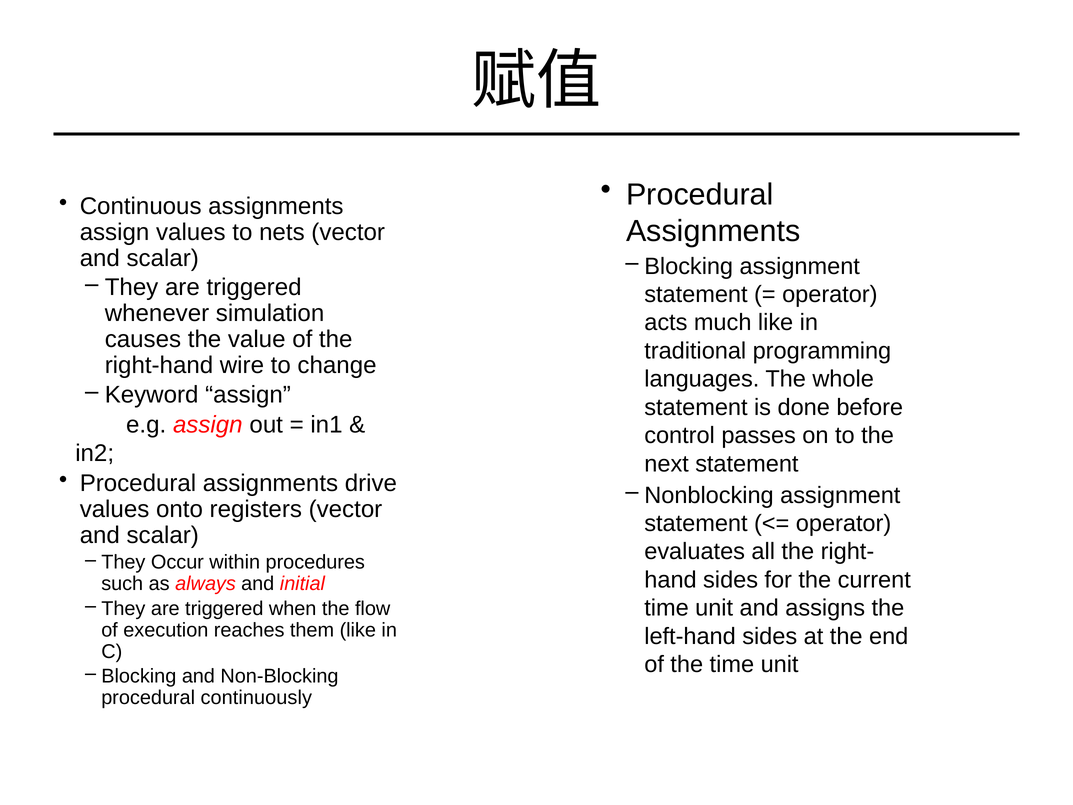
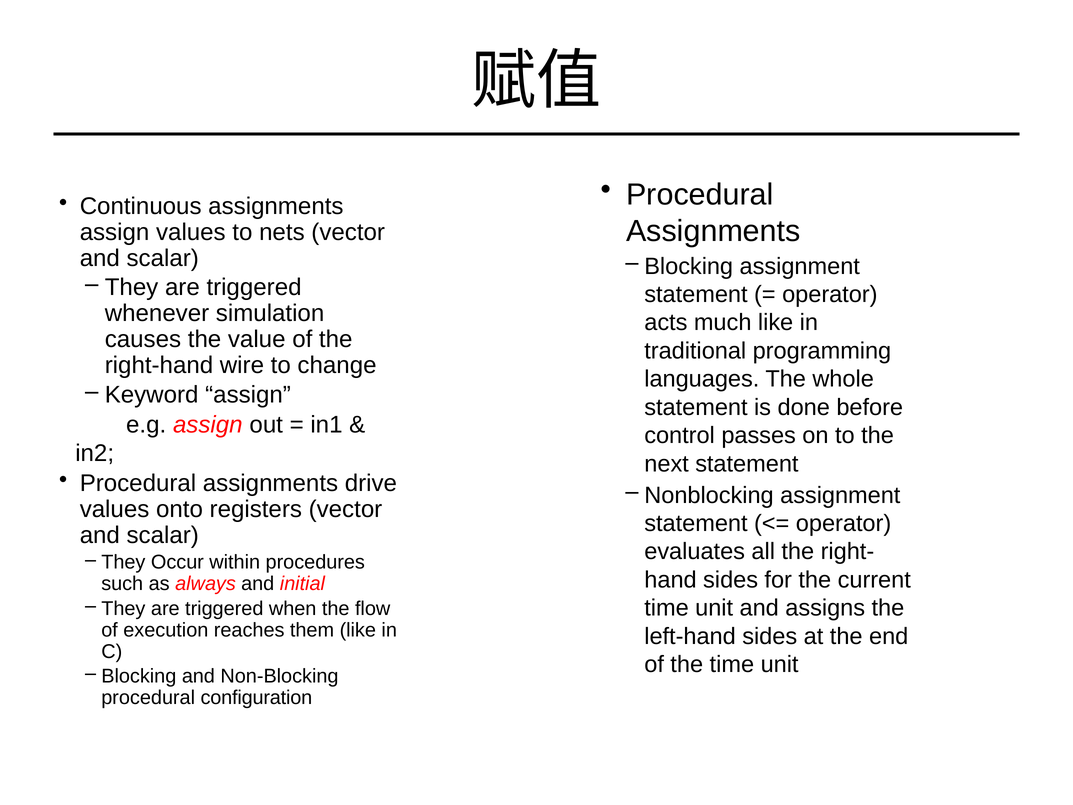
continuously: continuously -> configuration
